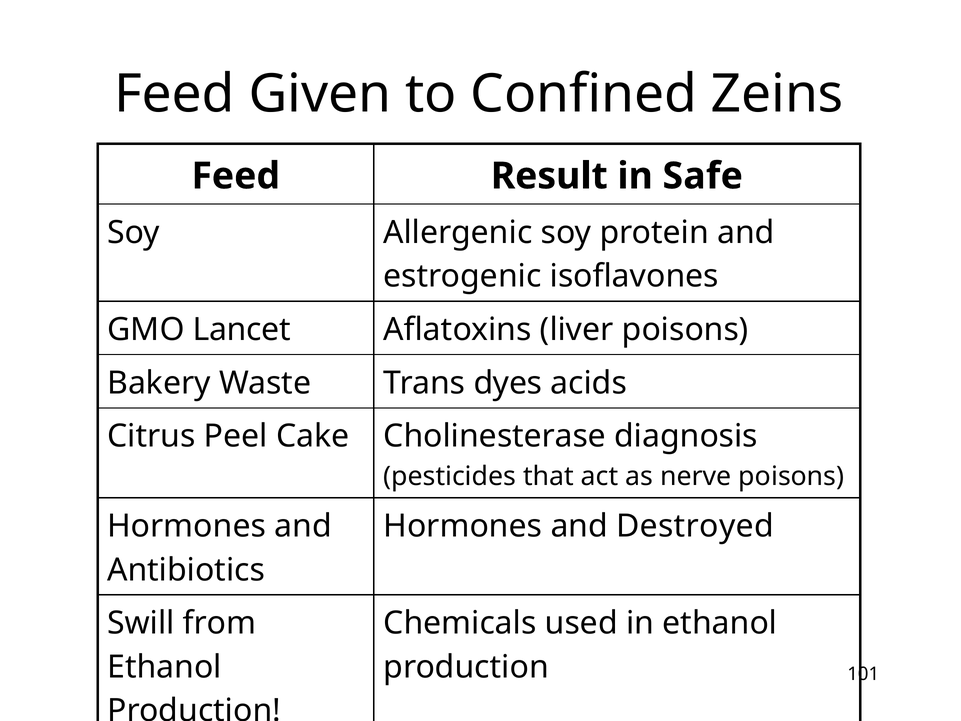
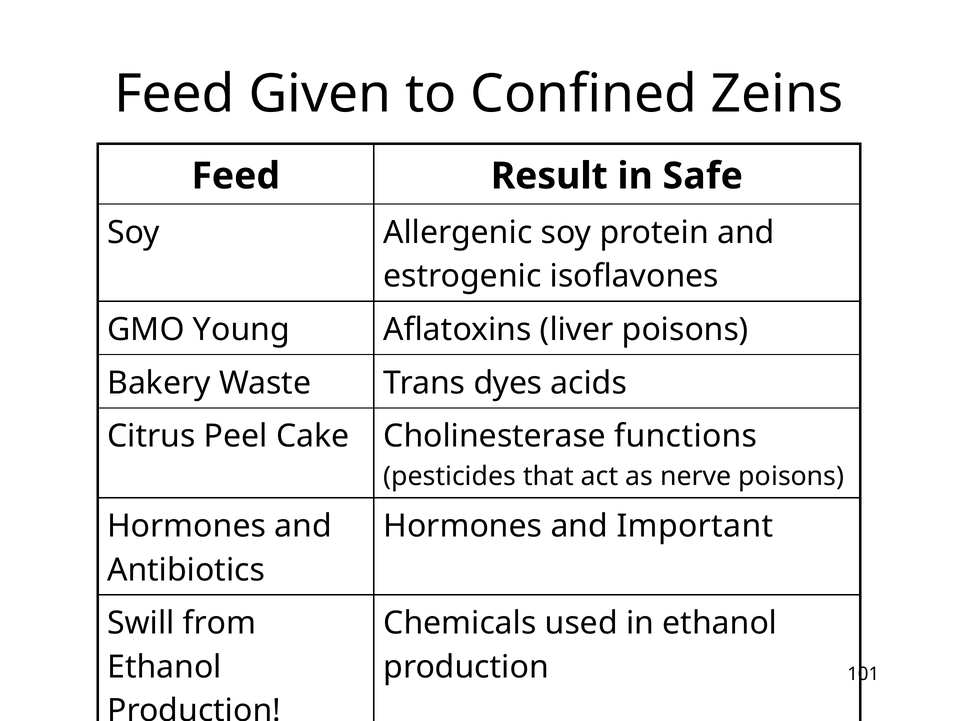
Lancet: Lancet -> Young
diagnosis: diagnosis -> functions
Destroyed: Destroyed -> Important
